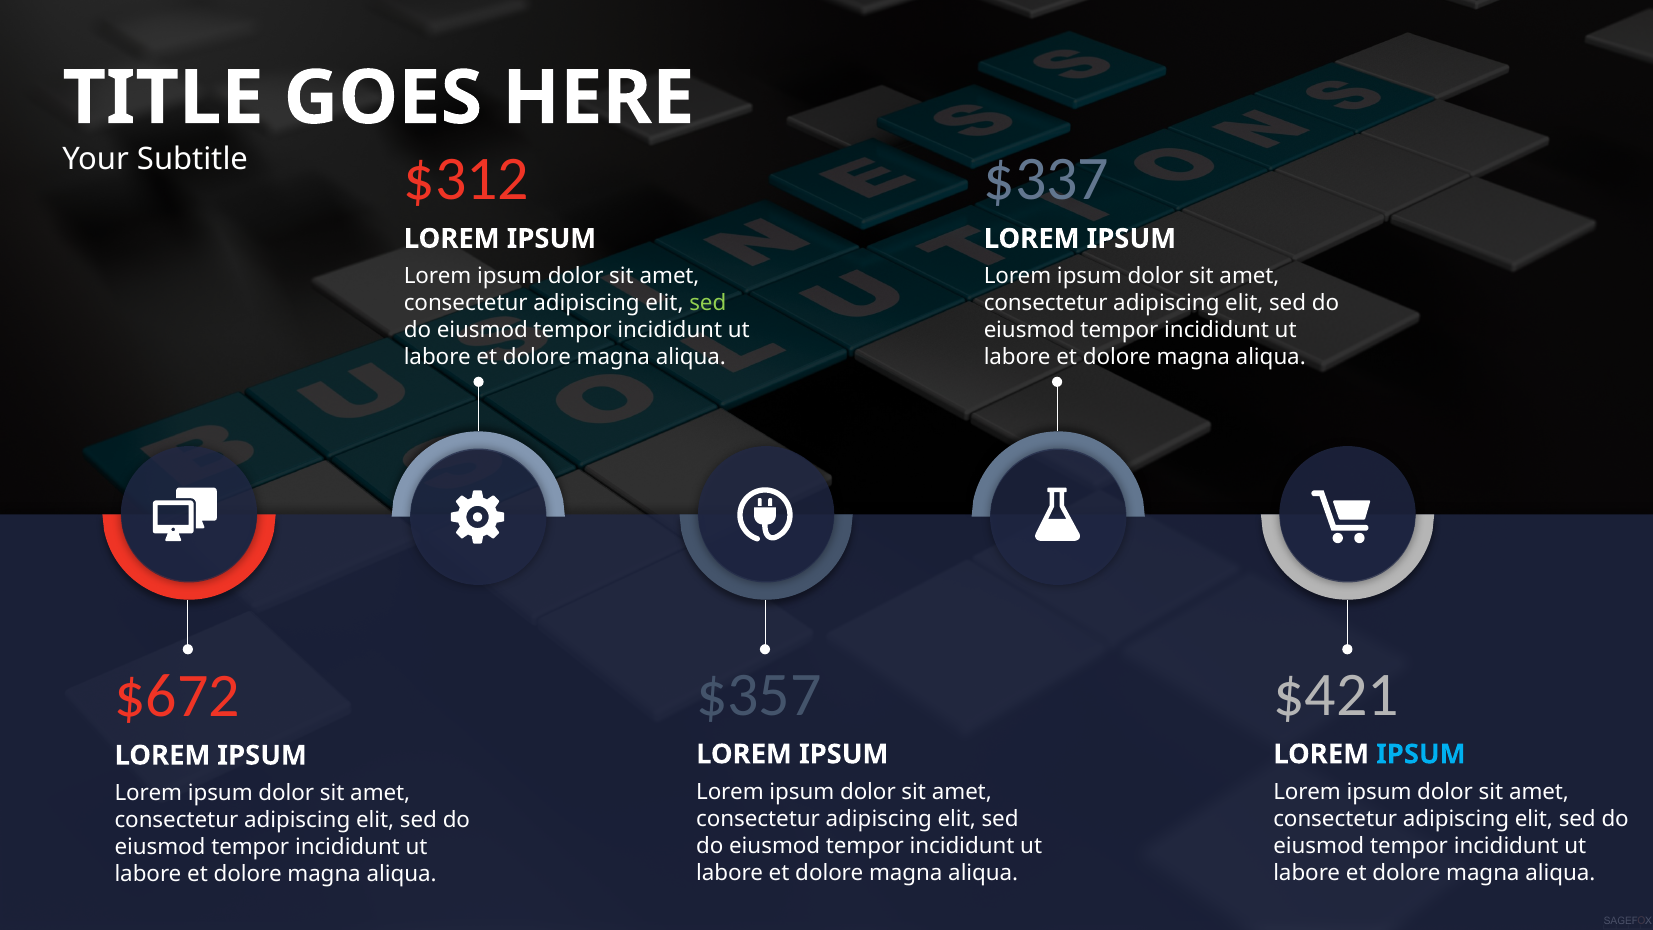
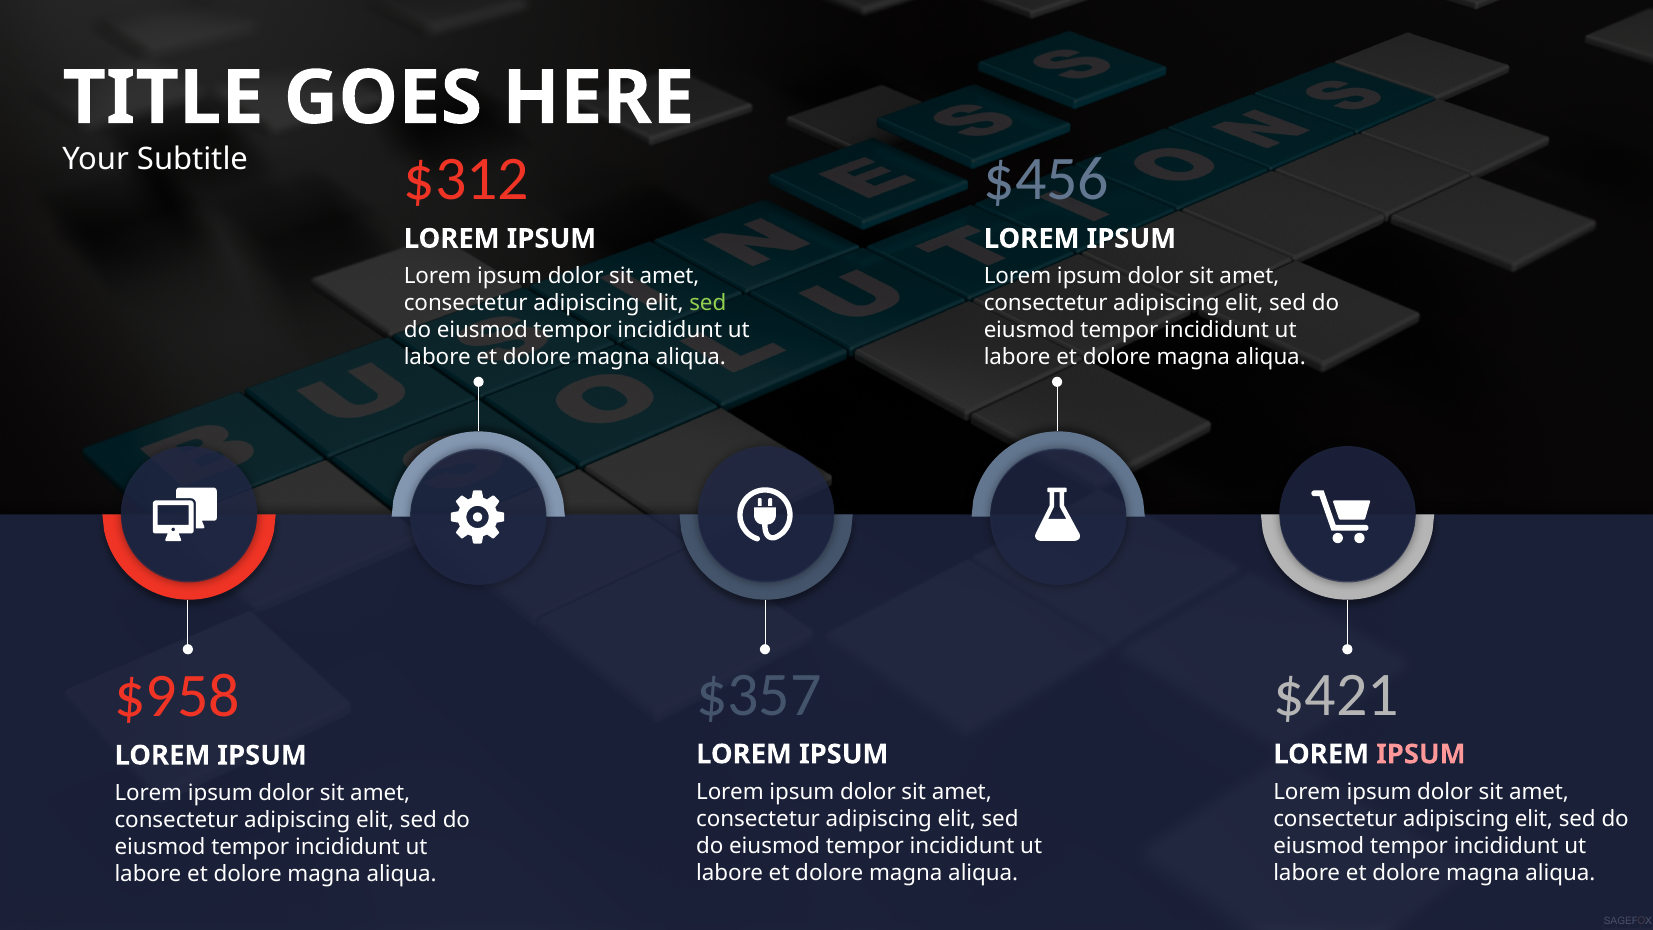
$337: $337 -> $456
$672: $672 -> $958
IPSUM at (1421, 754) colour: light blue -> pink
